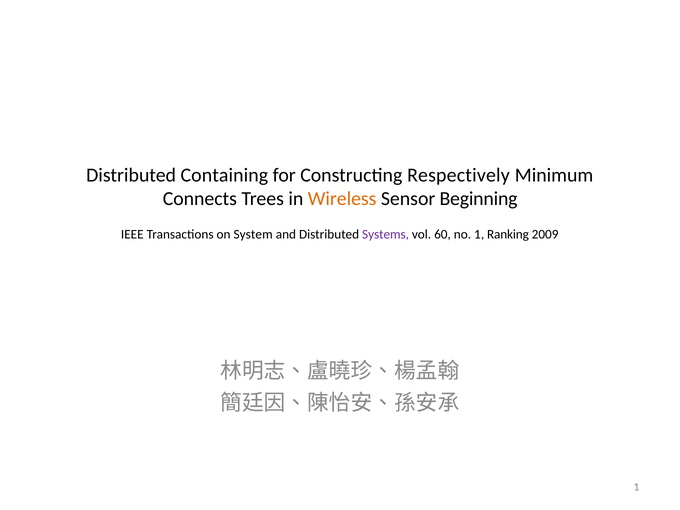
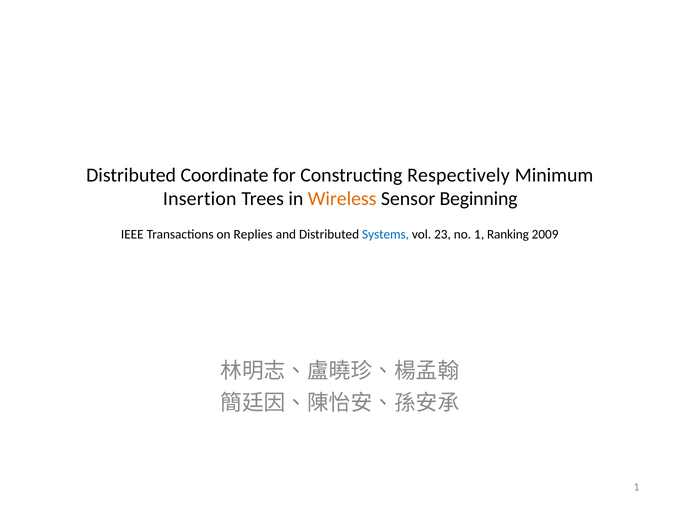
Containing: Containing -> Coordinate
Connects: Connects -> Insertion
System: System -> Replies
Systems colour: purple -> blue
60: 60 -> 23
